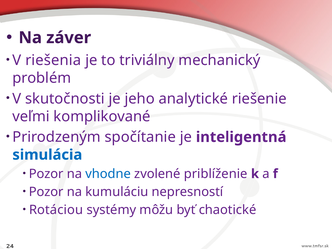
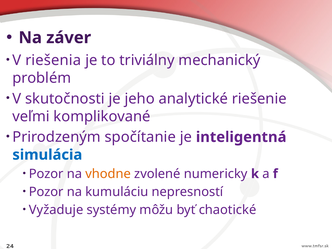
vhodne colour: blue -> orange
priblíženie: priblíženie -> numericky
Rotáciou: Rotáciou -> Vyžaduje
